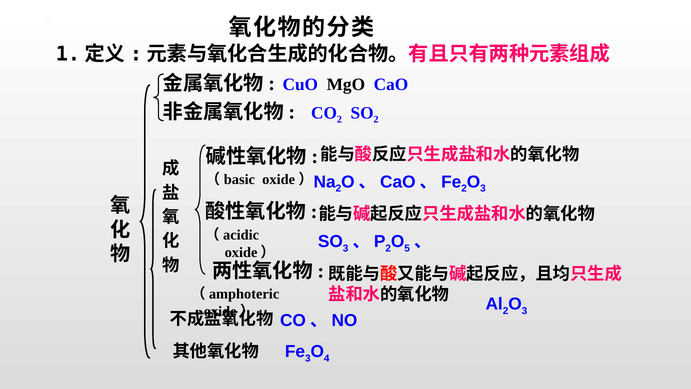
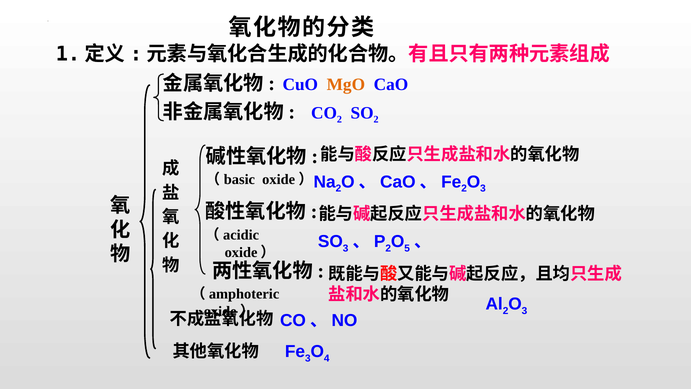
MgO colour: black -> orange
